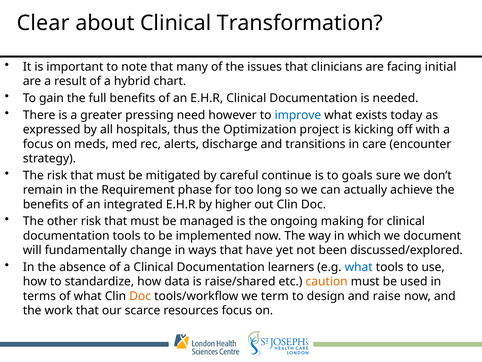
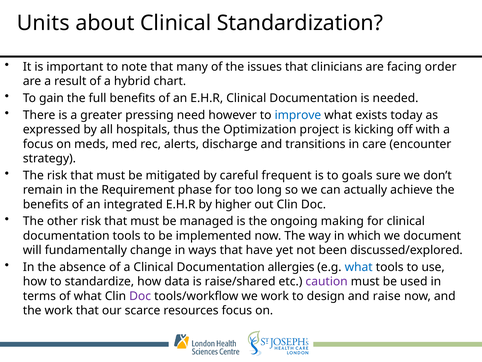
Clear: Clear -> Units
Transformation: Transformation -> Standardization
initial: initial -> order
continue: continue -> frequent
learners: learners -> allergies
caution colour: orange -> purple
Doc at (140, 296) colour: orange -> purple
we term: term -> work
